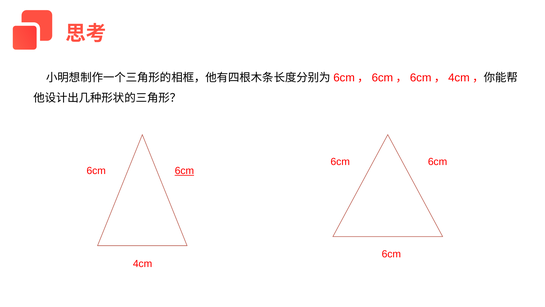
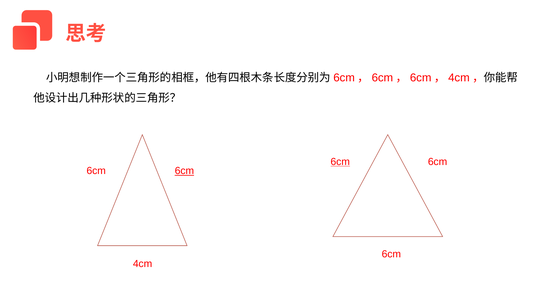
6cm at (340, 162) underline: none -> present
